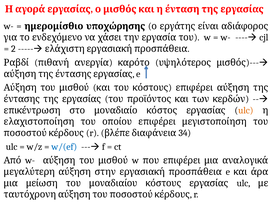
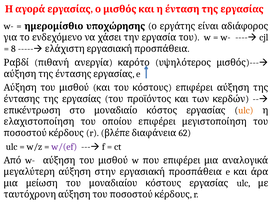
2: 2 -> 8
34: 34 -> 62
w/(ef colour: blue -> purple
